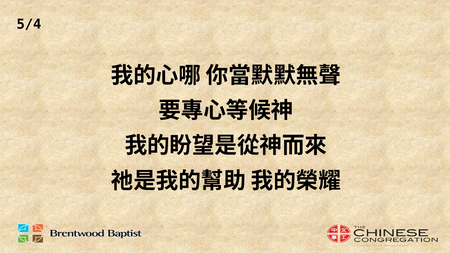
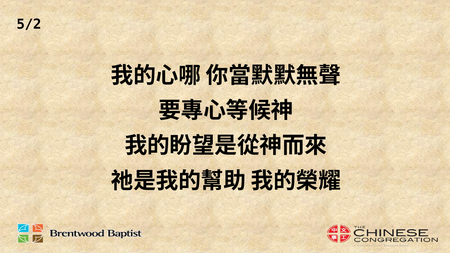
5/4: 5/4 -> 5/2
